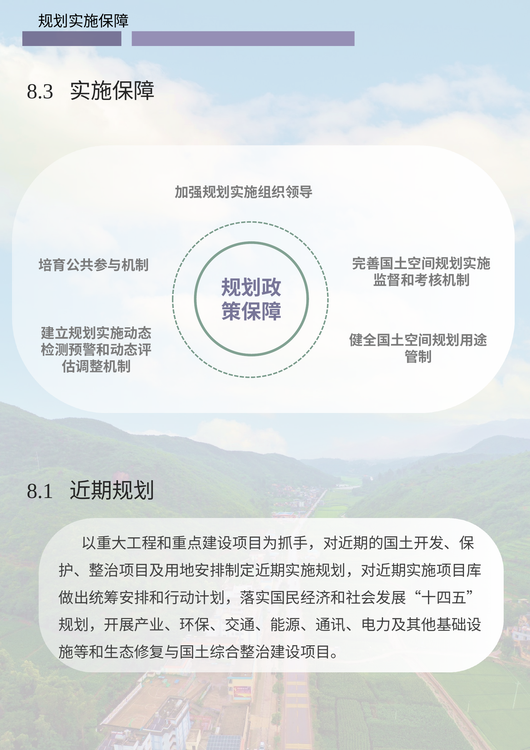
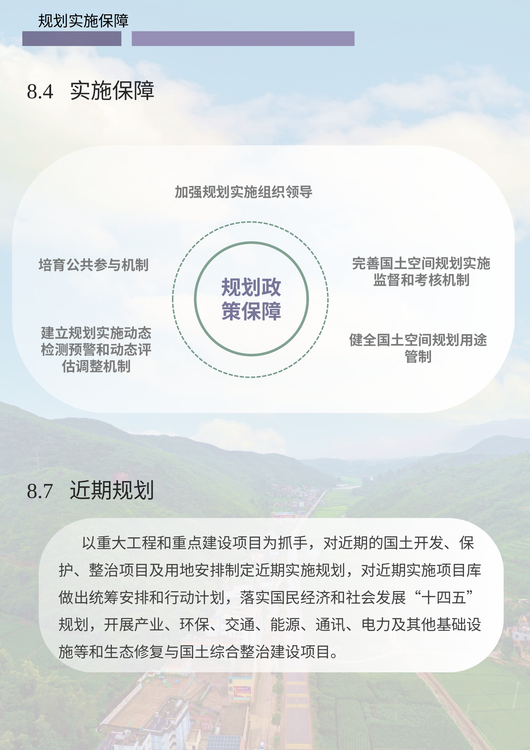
8.3: 8.3 -> 8.4
8.1: 8.1 -> 8.7
